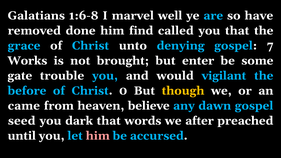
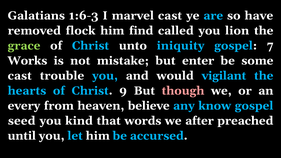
1:6-8: 1:6-8 -> 1:6-3
marvel well: well -> cast
done: done -> flock
you that: that -> lion
grace colour: light blue -> light green
denying: denying -> iniquity
brought: brought -> mistake
gate at (20, 76): gate -> cast
before: before -> hearts
0: 0 -> 9
though colour: yellow -> pink
came: came -> every
dawn: dawn -> know
dark: dark -> kind
him at (98, 136) colour: pink -> white
